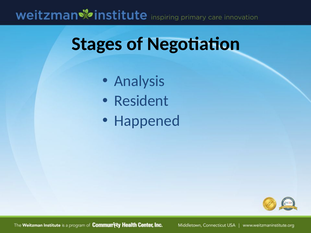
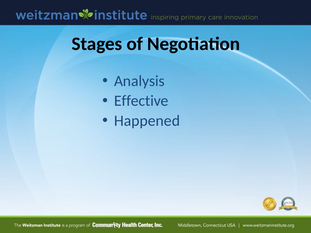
Resident: Resident -> Effective
